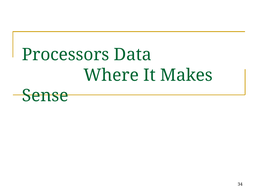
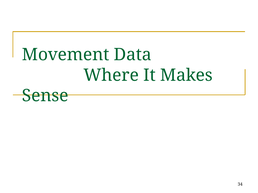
Processors: Processors -> Movement
